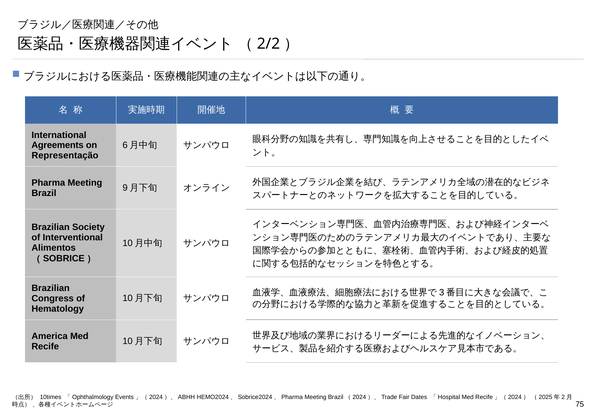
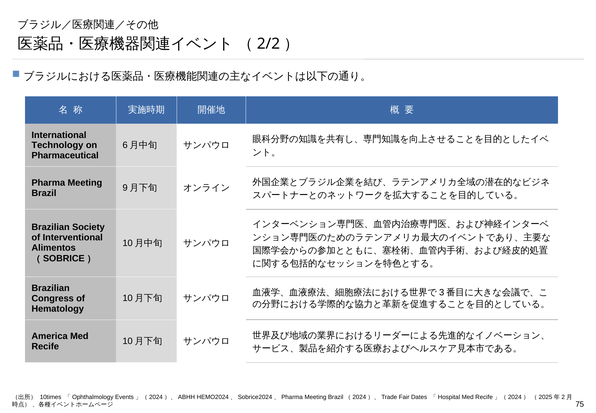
Agreements: Agreements -> Technology
Representação: Representação -> Pharmaceutical
